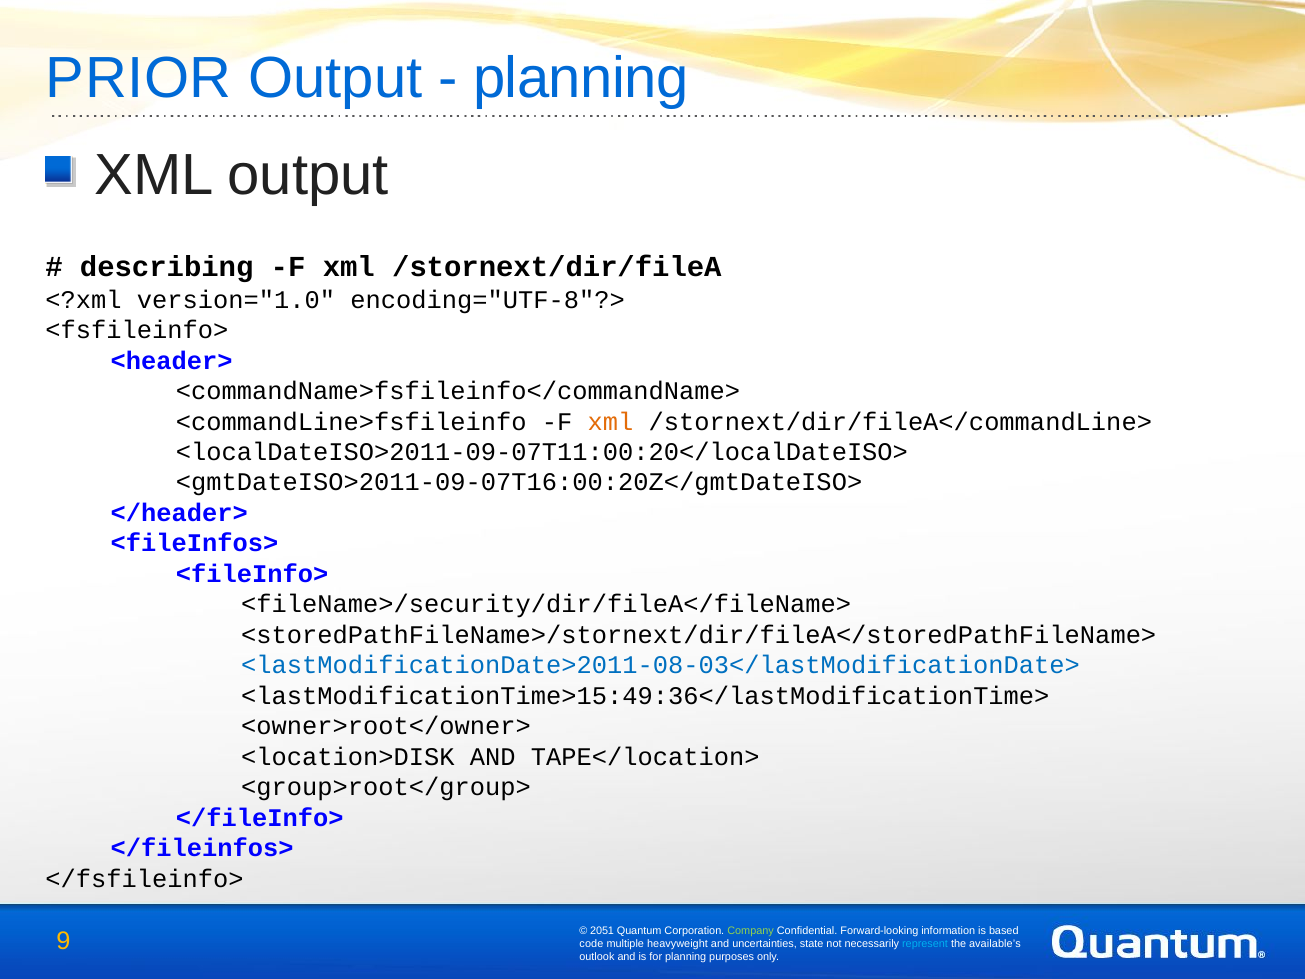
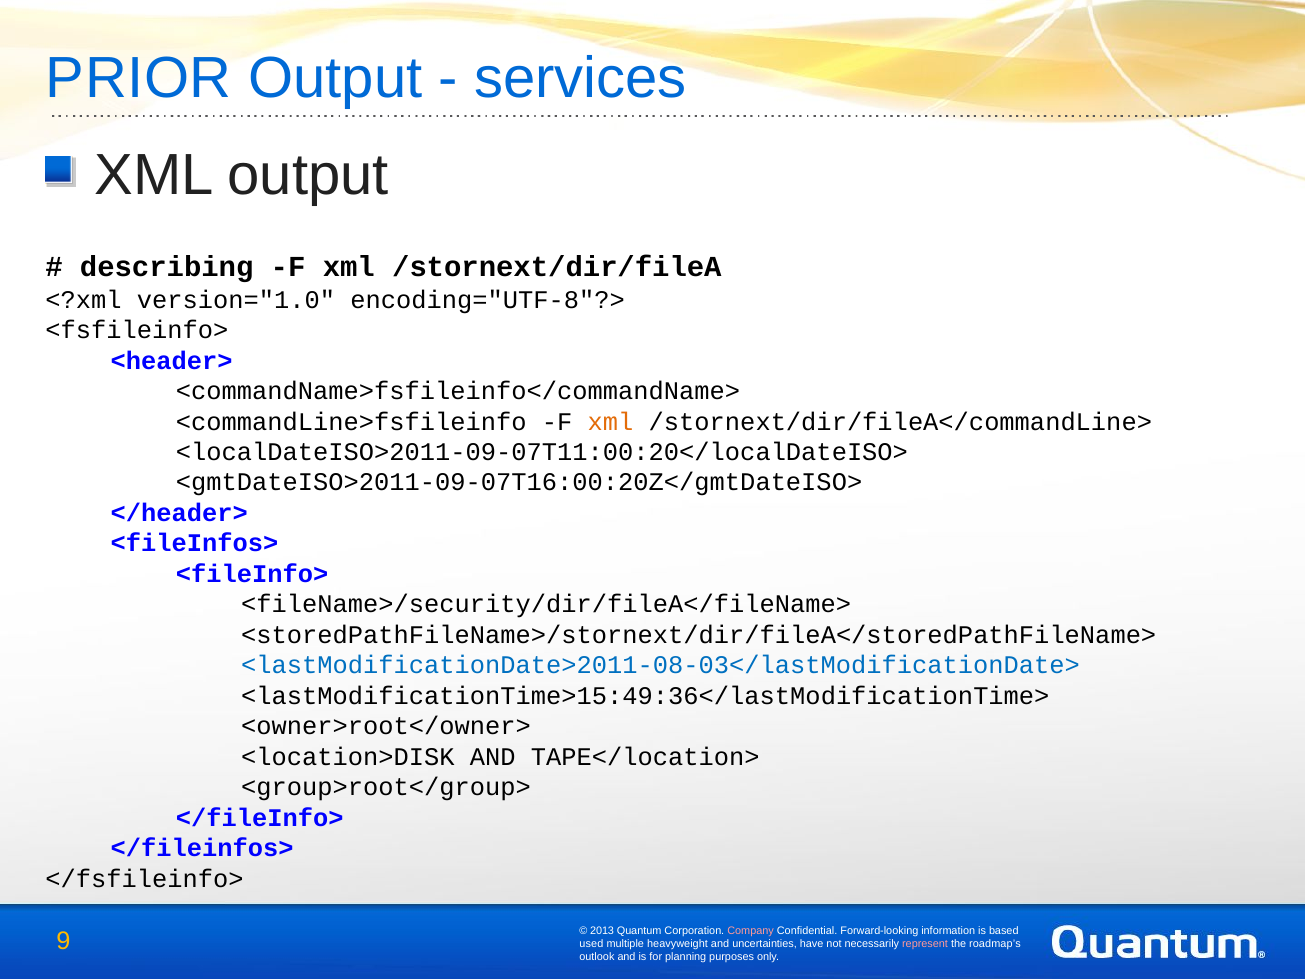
planning at (581, 78): planning -> services
2051: 2051 -> 2013
Company colour: light green -> pink
code: code -> used
state: state -> have
represent colour: light blue -> pink
available’s: available’s -> roadmap’s
